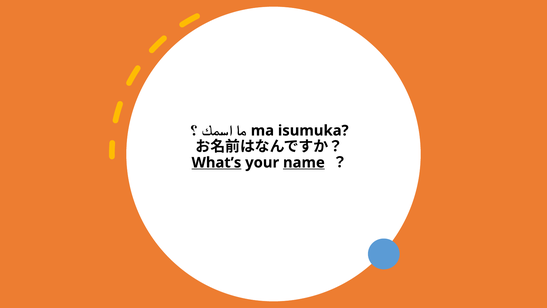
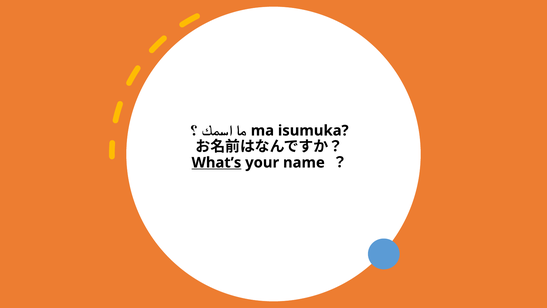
name underline: present -> none
